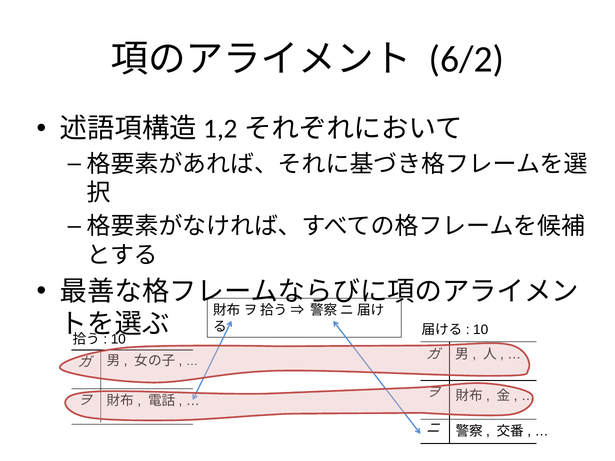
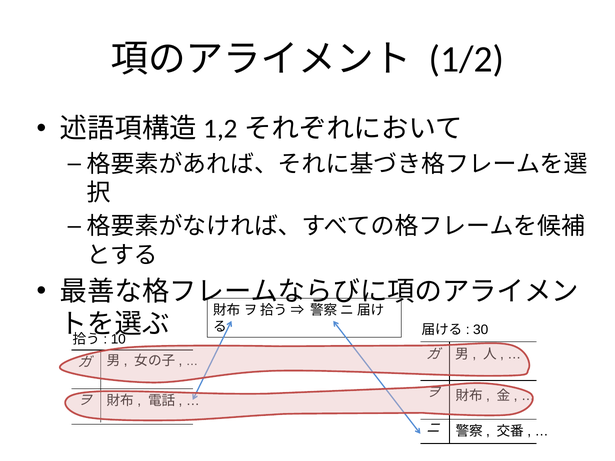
6/2: 6/2 -> 1/2
10 at (481, 330): 10 -> 30
